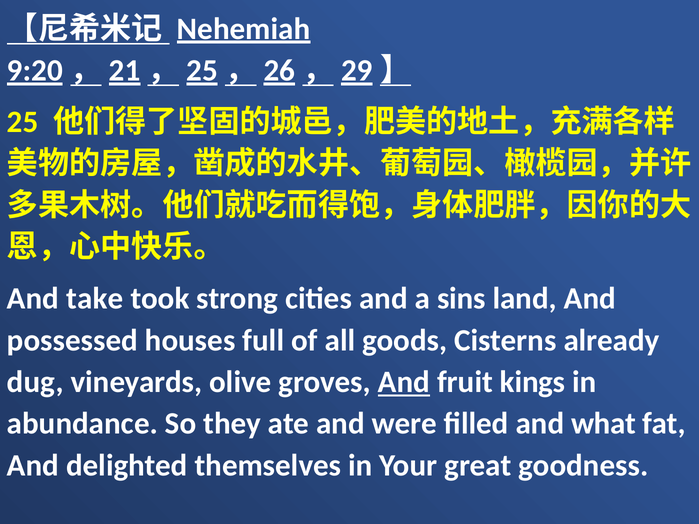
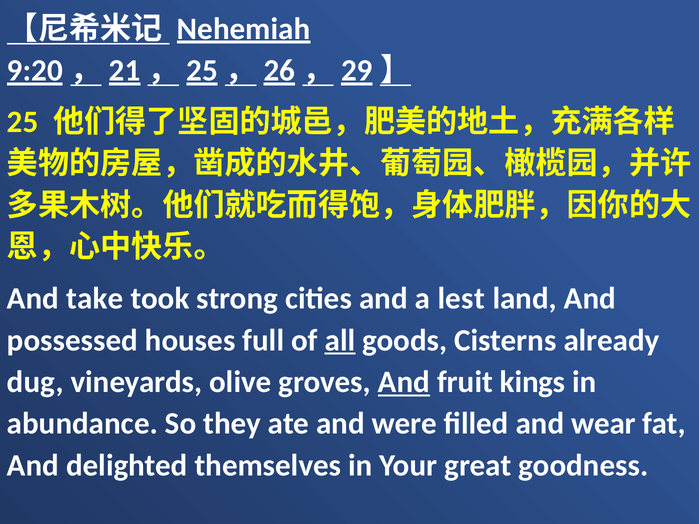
sins: sins -> lest
all underline: none -> present
what: what -> wear
